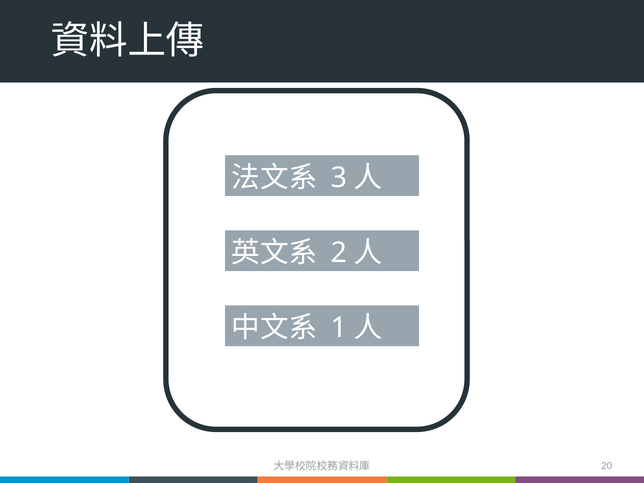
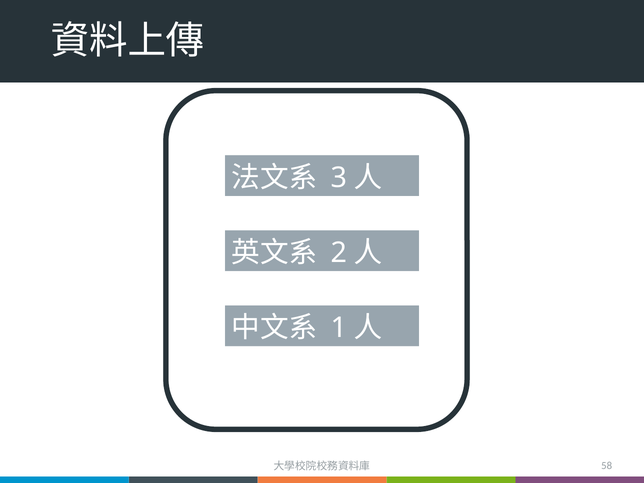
20: 20 -> 58
